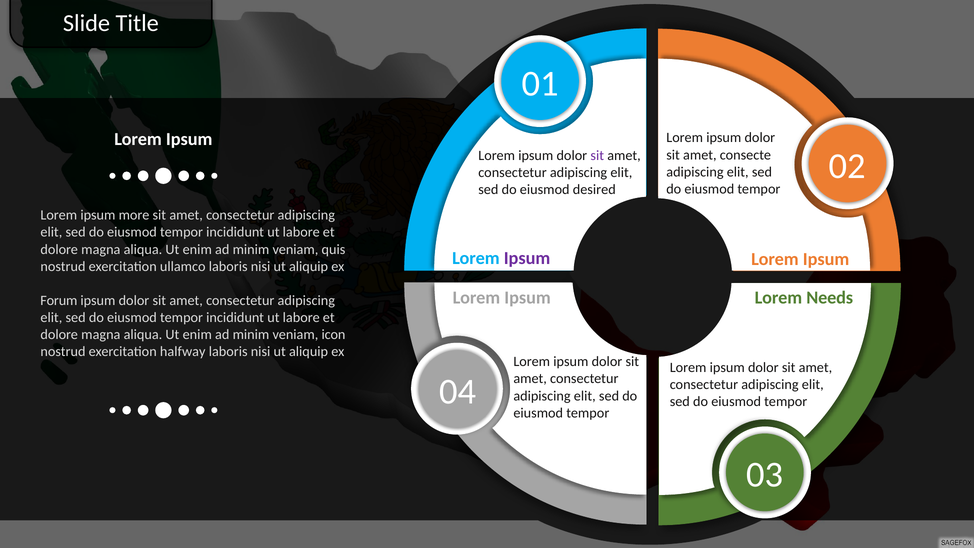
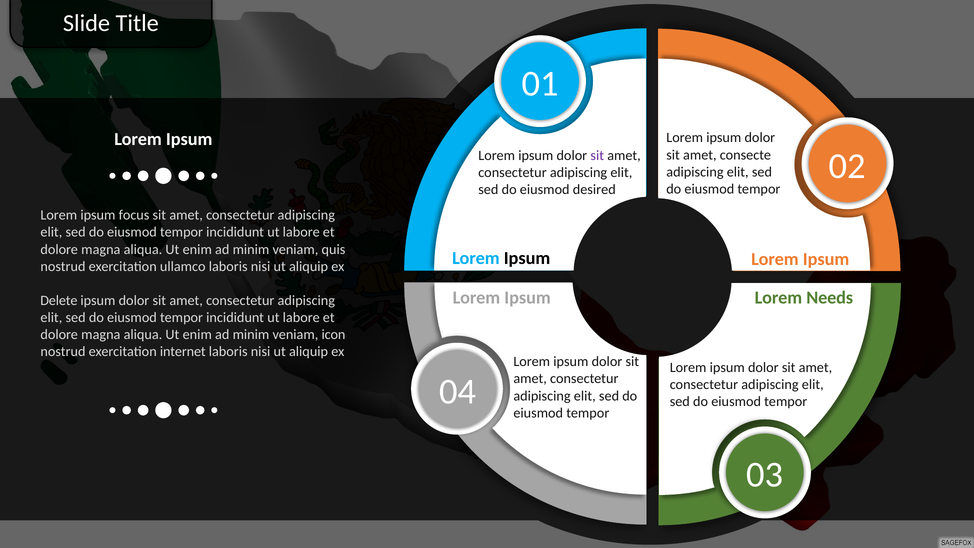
more: more -> focus
Ipsum at (527, 258) colour: purple -> black
Forum: Forum -> Delete
halfway: halfway -> internet
